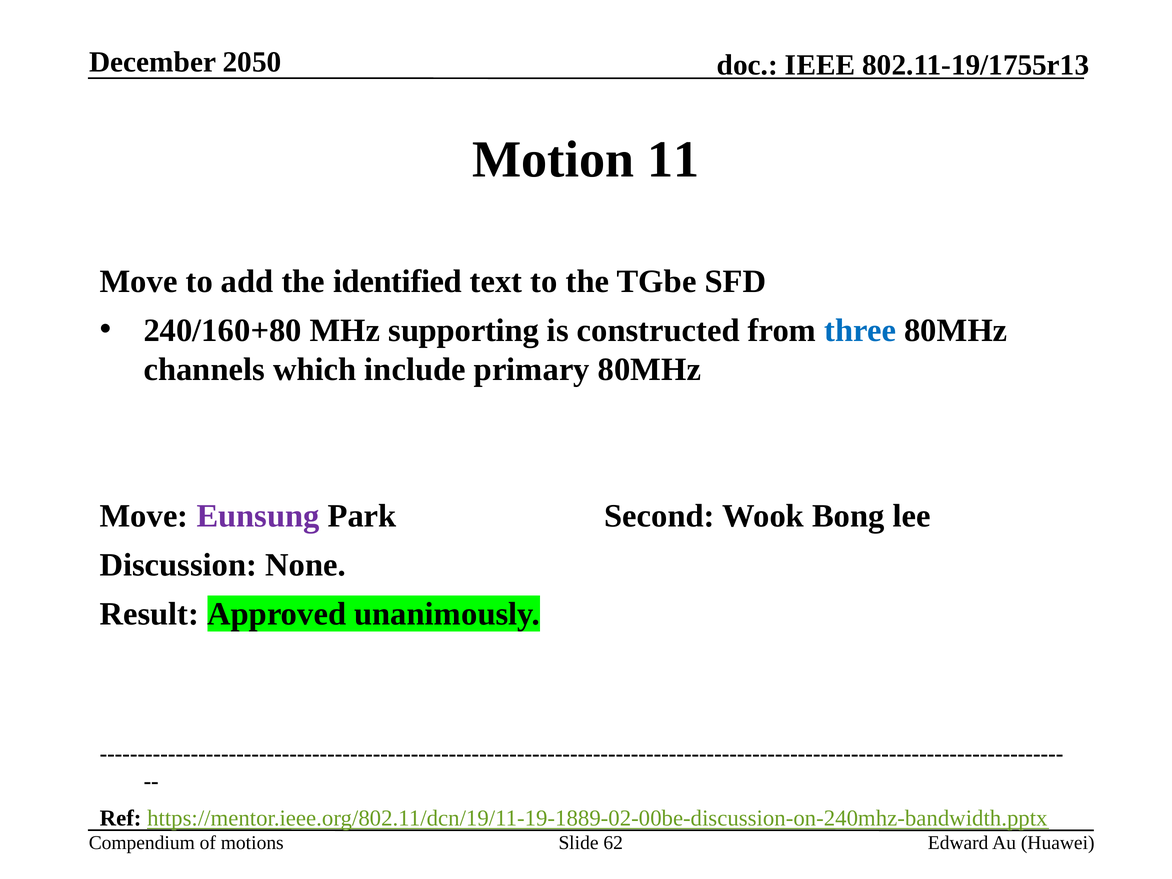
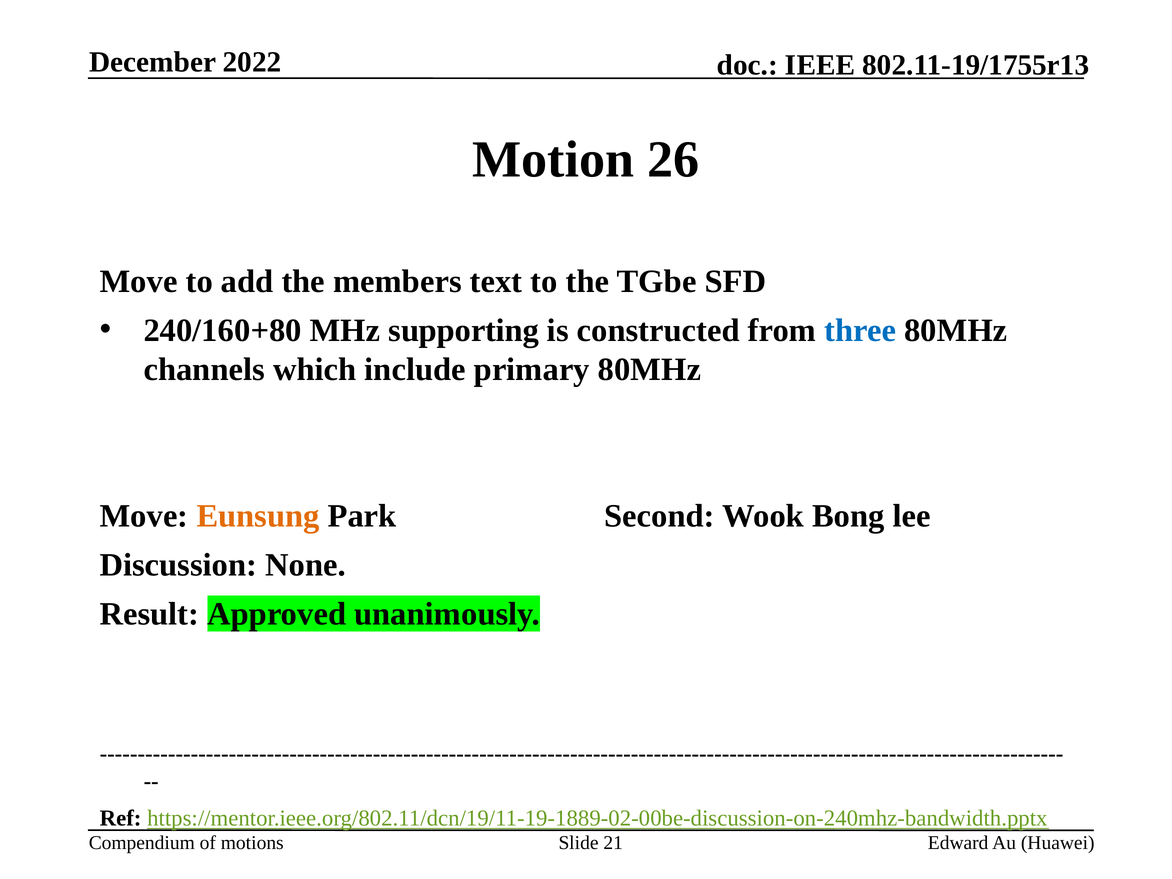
2050: 2050 -> 2022
11: 11 -> 26
identified: identified -> members
Eunsung colour: purple -> orange
62: 62 -> 21
